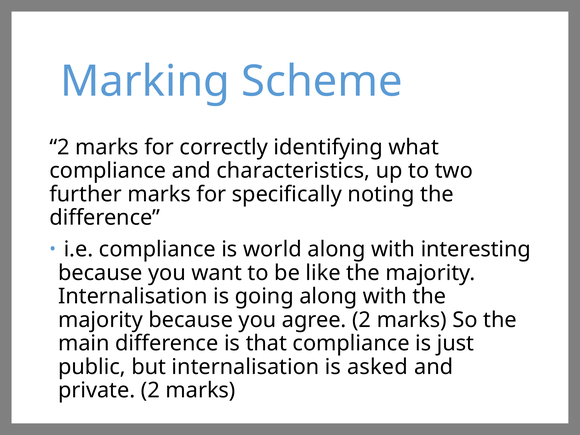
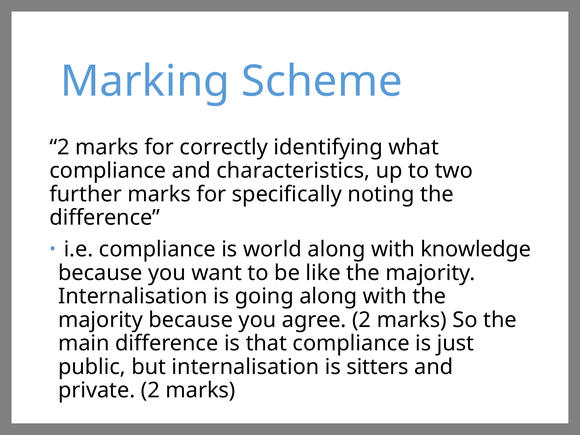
interesting: interesting -> knowledge
asked: asked -> sitters
